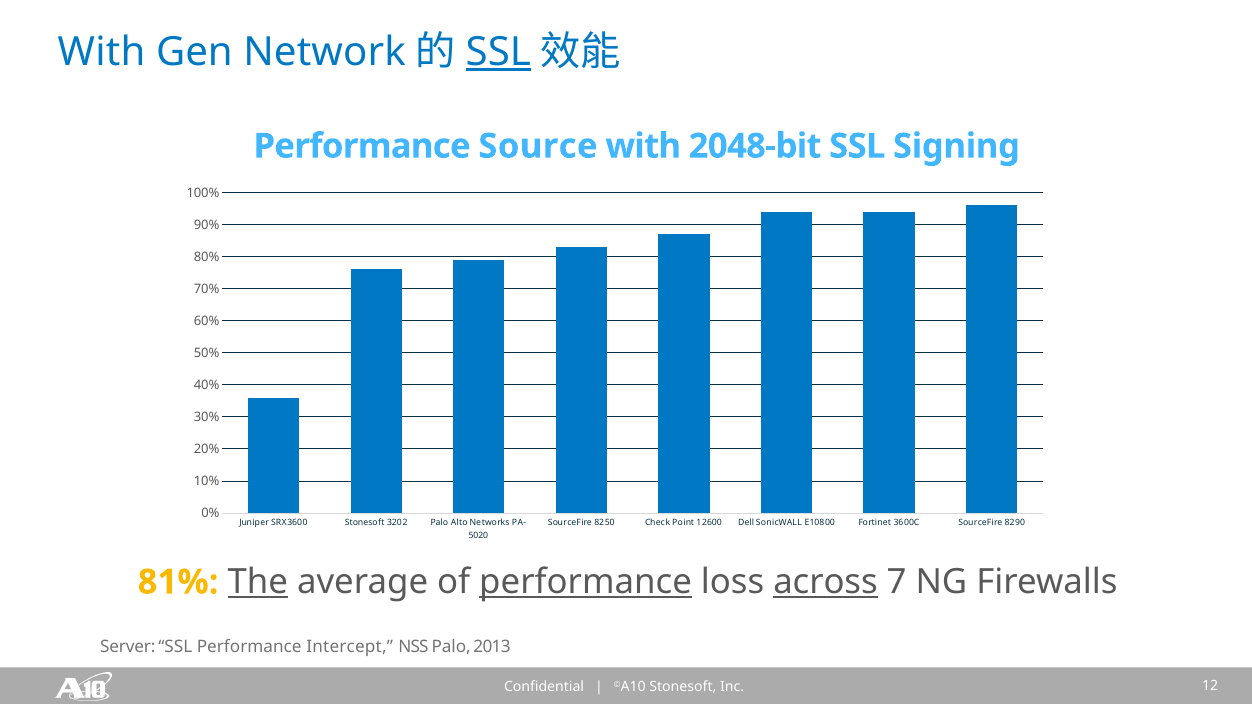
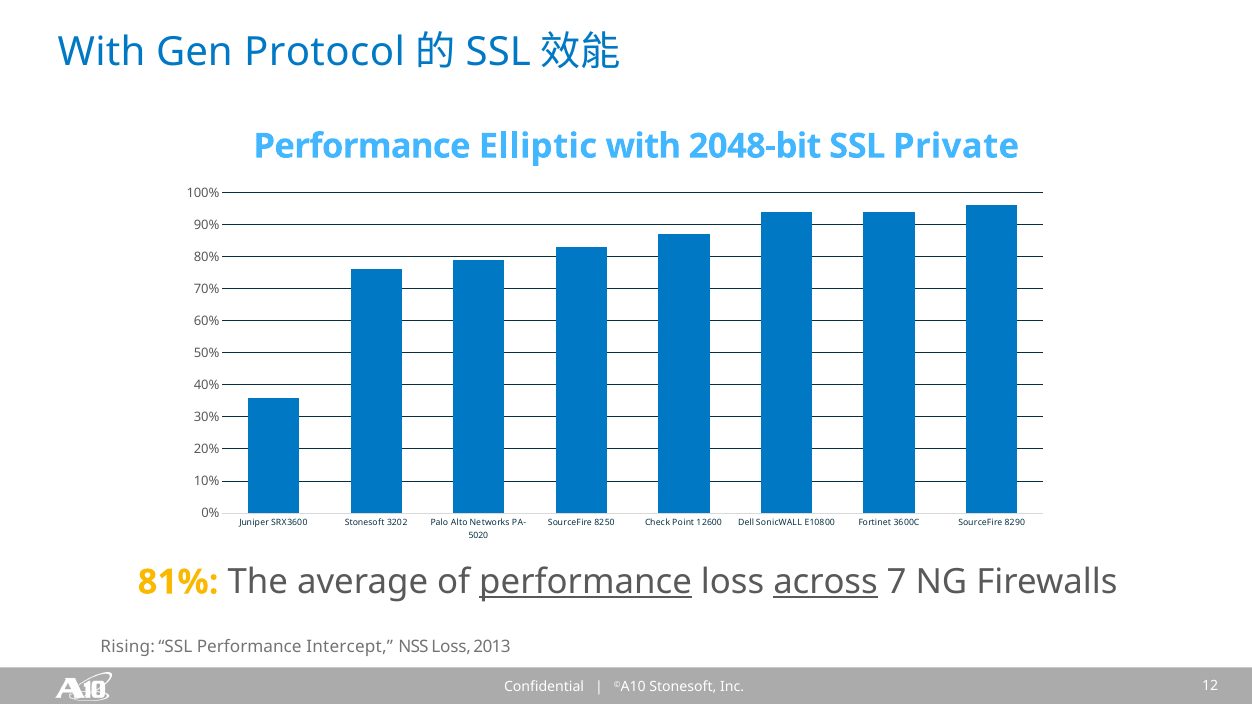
Network: Network -> Protocol
SSL at (498, 52) underline: present -> none
Source: Source -> Elliptic
Signing: Signing -> Private
The underline: present -> none
Server: Server -> Rising
NSS Palo: Palo -> Loss
